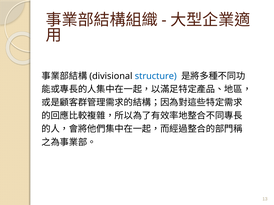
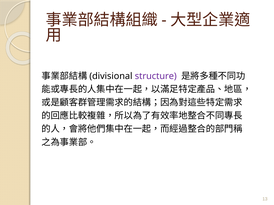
structure colour: blue -> purple
